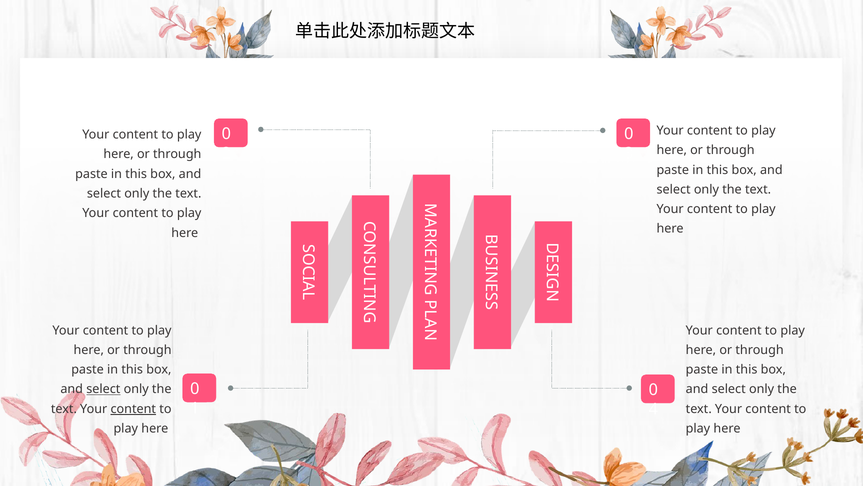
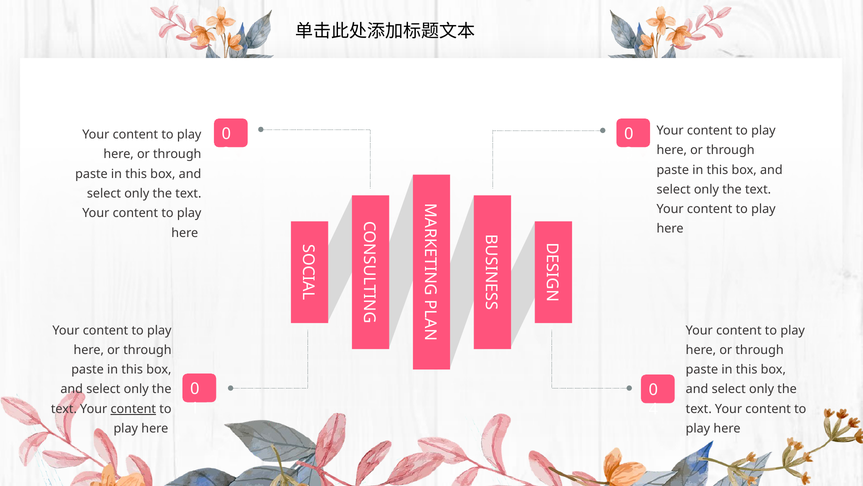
select at (103, 389) underline: present -> none
